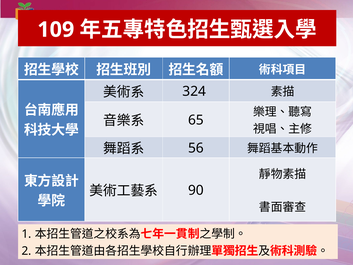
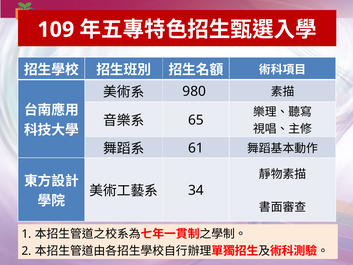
324: 324 -> 980
56: 56 -> 61
90: 90 -> 34
